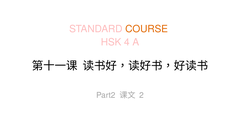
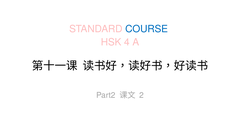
COURSE colour: orange -> blue
